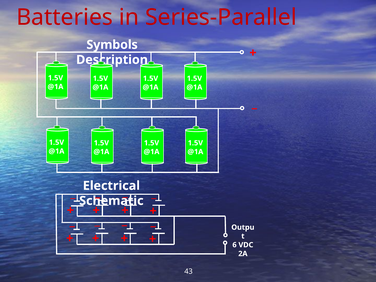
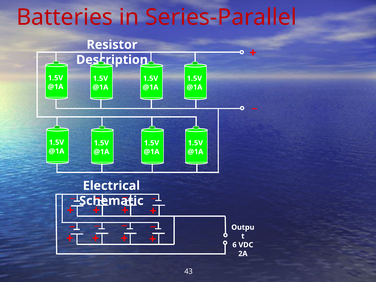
Symbols: Symbols -> Resistor
